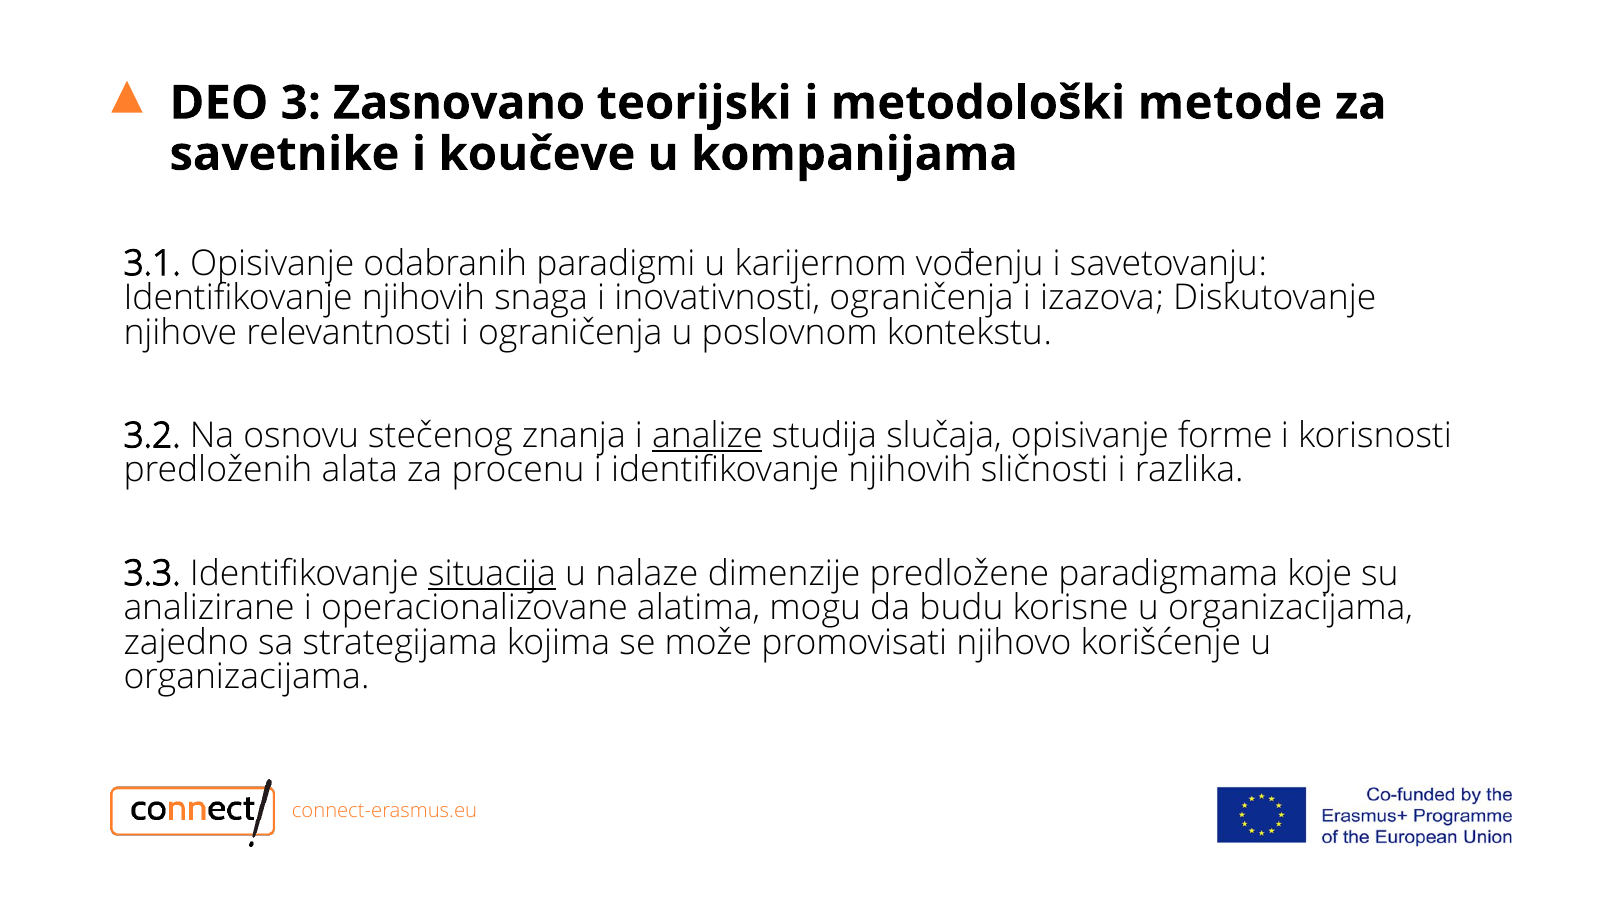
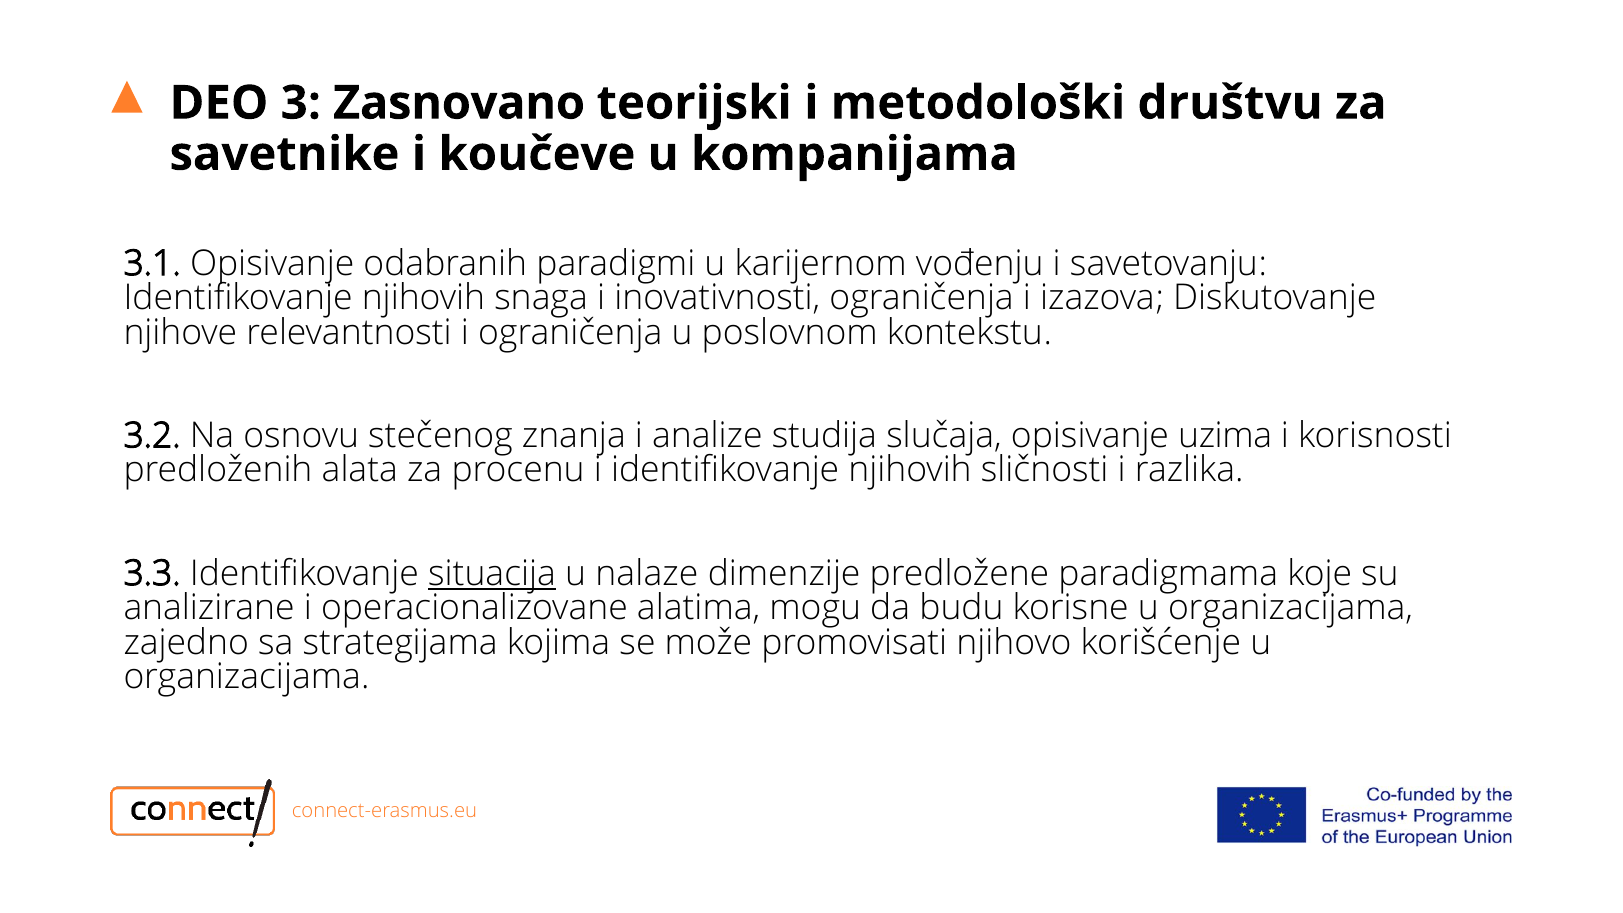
metode: metode -> društvu
analize underline: present -> none
forme: forme -> uzima
